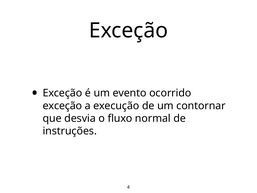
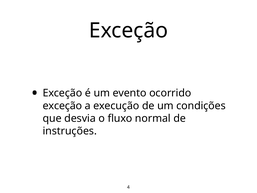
contornar: contornar -> condições
